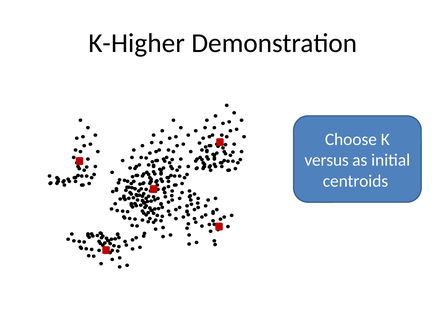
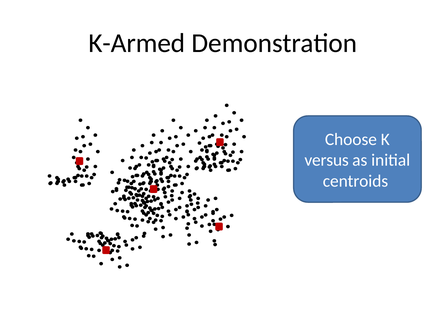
K-Higher: K-Higher -> K-Armed
